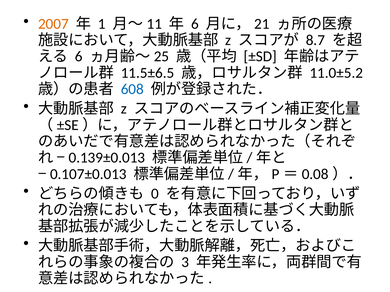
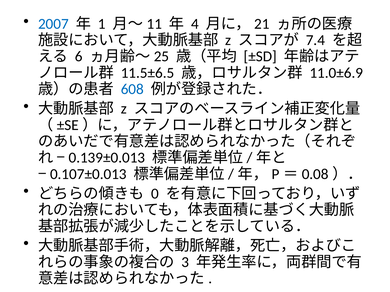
2007 colour: orange -> blue
6 at (195, 24): 6 -> 4
8.7: 8.7 -> 7.4
11.0±5.2: 11.0±5.2 -> 11.0±6.9
